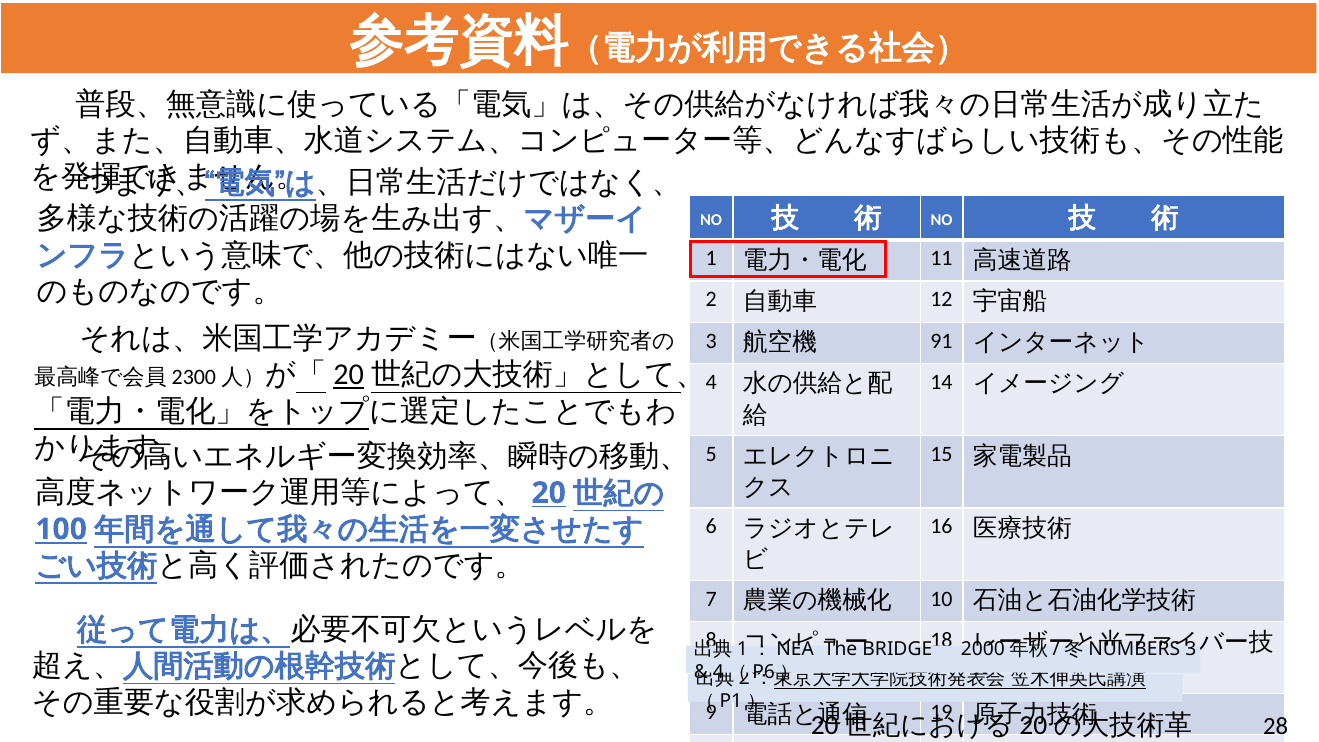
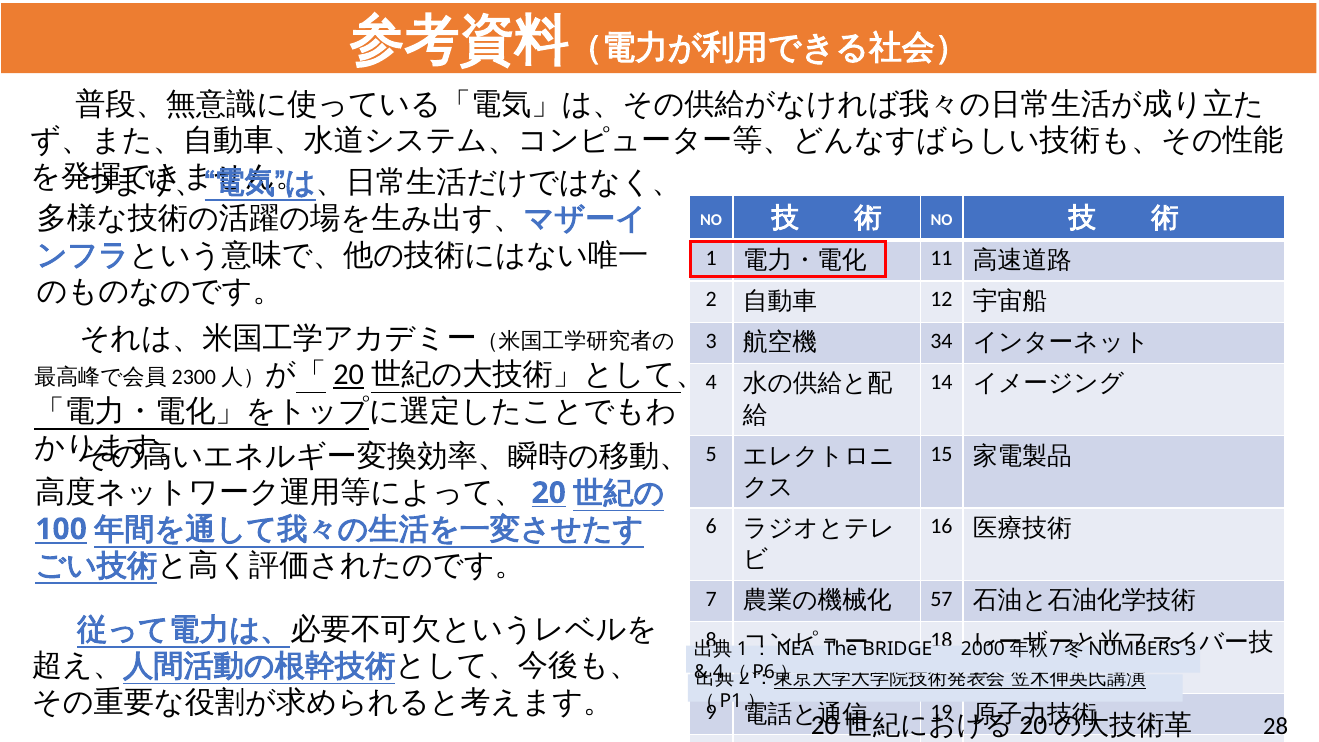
91: 91 -> 34
10 at (941, 599): 10 -> 57
